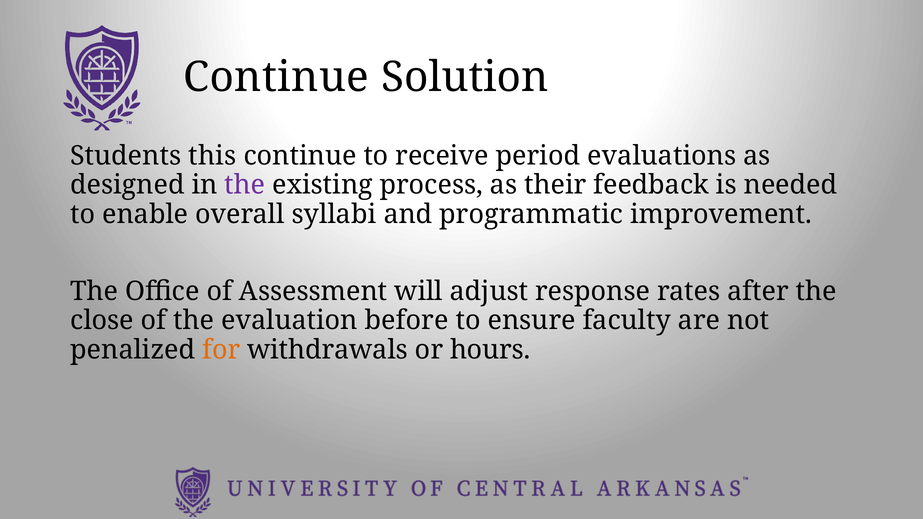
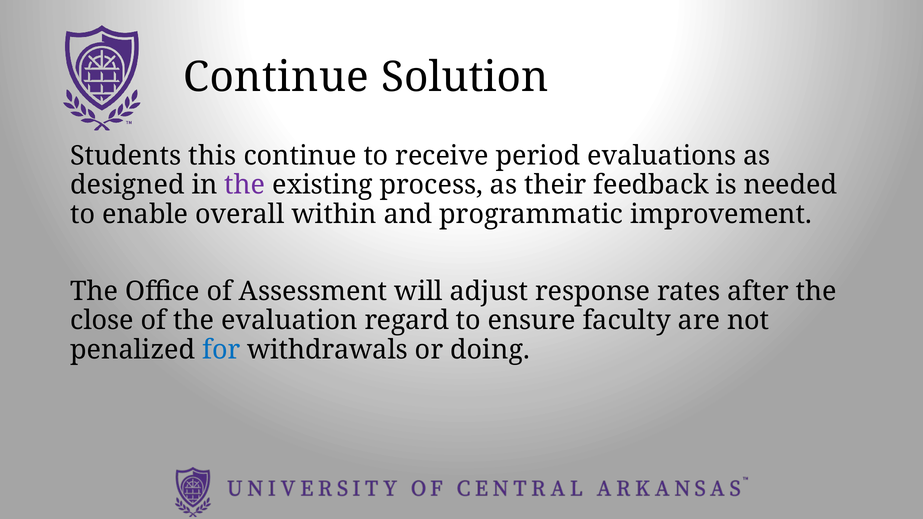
syllabi: syllabi -> within
before: before -> regard
for colour: orange -> blue
hours: hours -> doing
